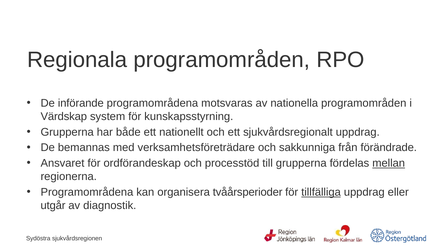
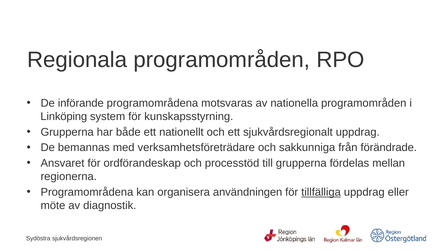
Värdskap: Värdskap -> Linköping
mellan underline: present -> none
tvåårsperioder: tvåårsperioder -> användningen
utgår: utgår -> möte
